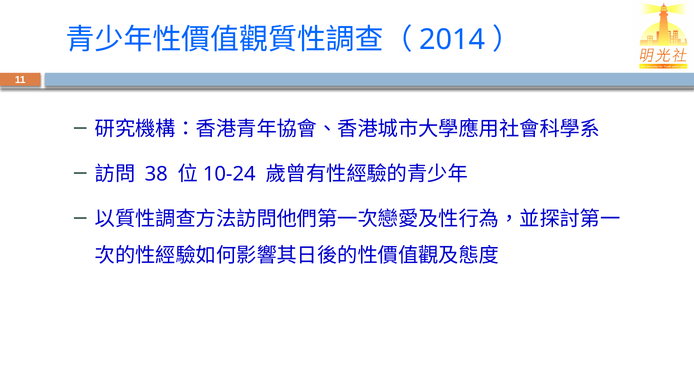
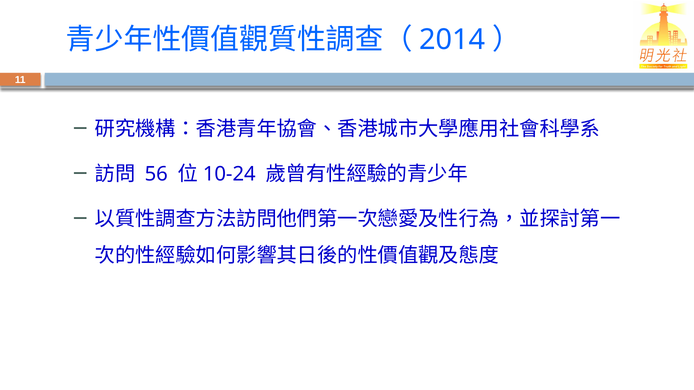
38: 38 -> 56
